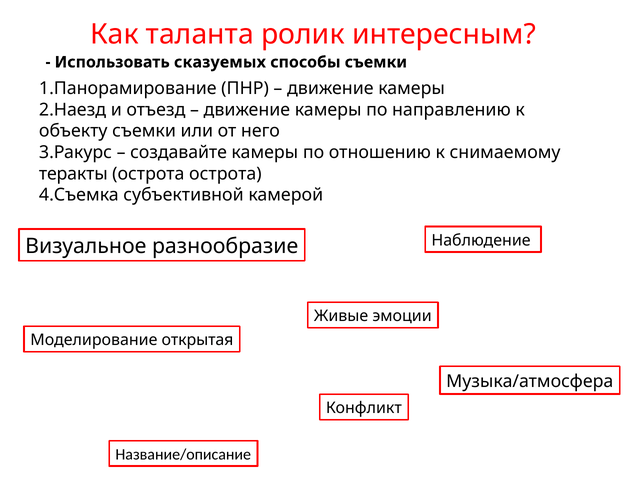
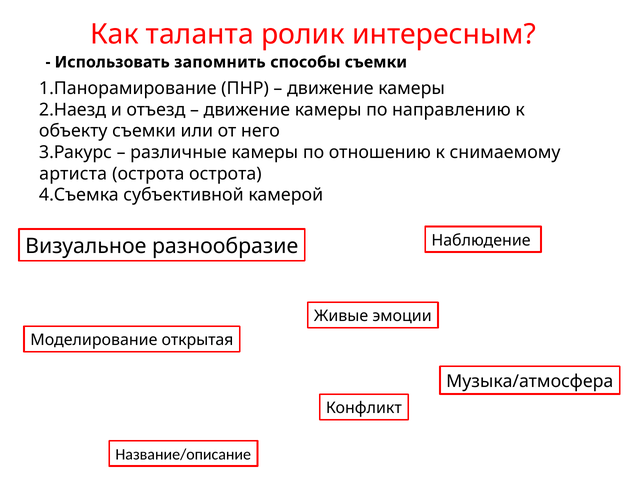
сказуемых: сказуемых -> запомнить
создавайте: создавайте -> различные
теракты: теракты -> артиста
